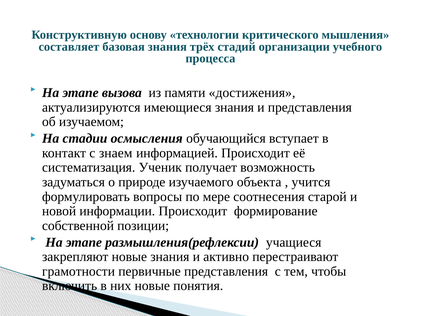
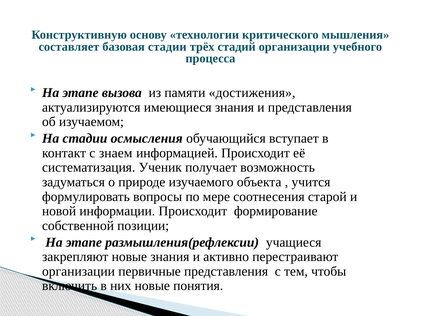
базовая знания: знания -> стадии
грамотности at (78, 271): грамотности -> организации
